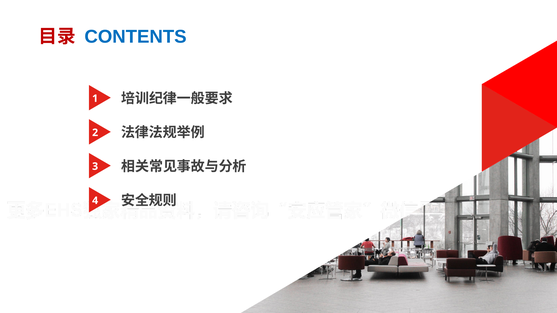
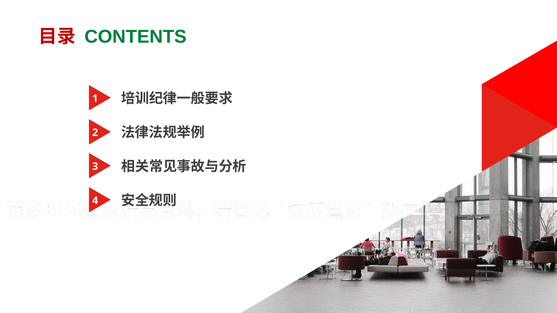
CONTENTS colour: blue -> green
